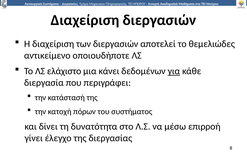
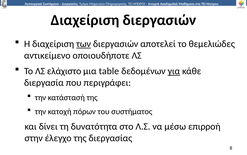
των underline: none -> present
κάνει: κάνει -> table
γίνει: γίνει -> στην
